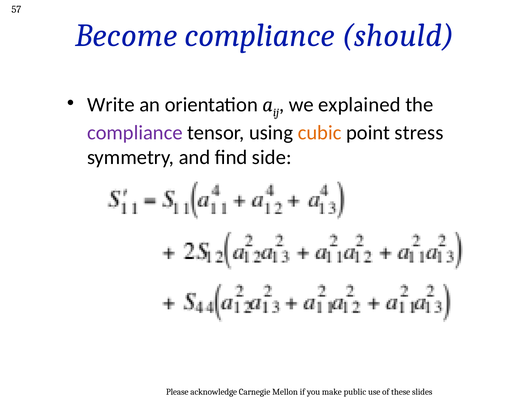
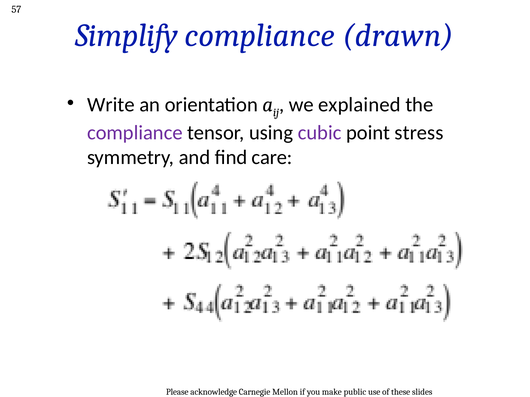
Become: Become -> Simplify
should: should -> drawn
cubic colour: orange -> purple
side: side -> care
